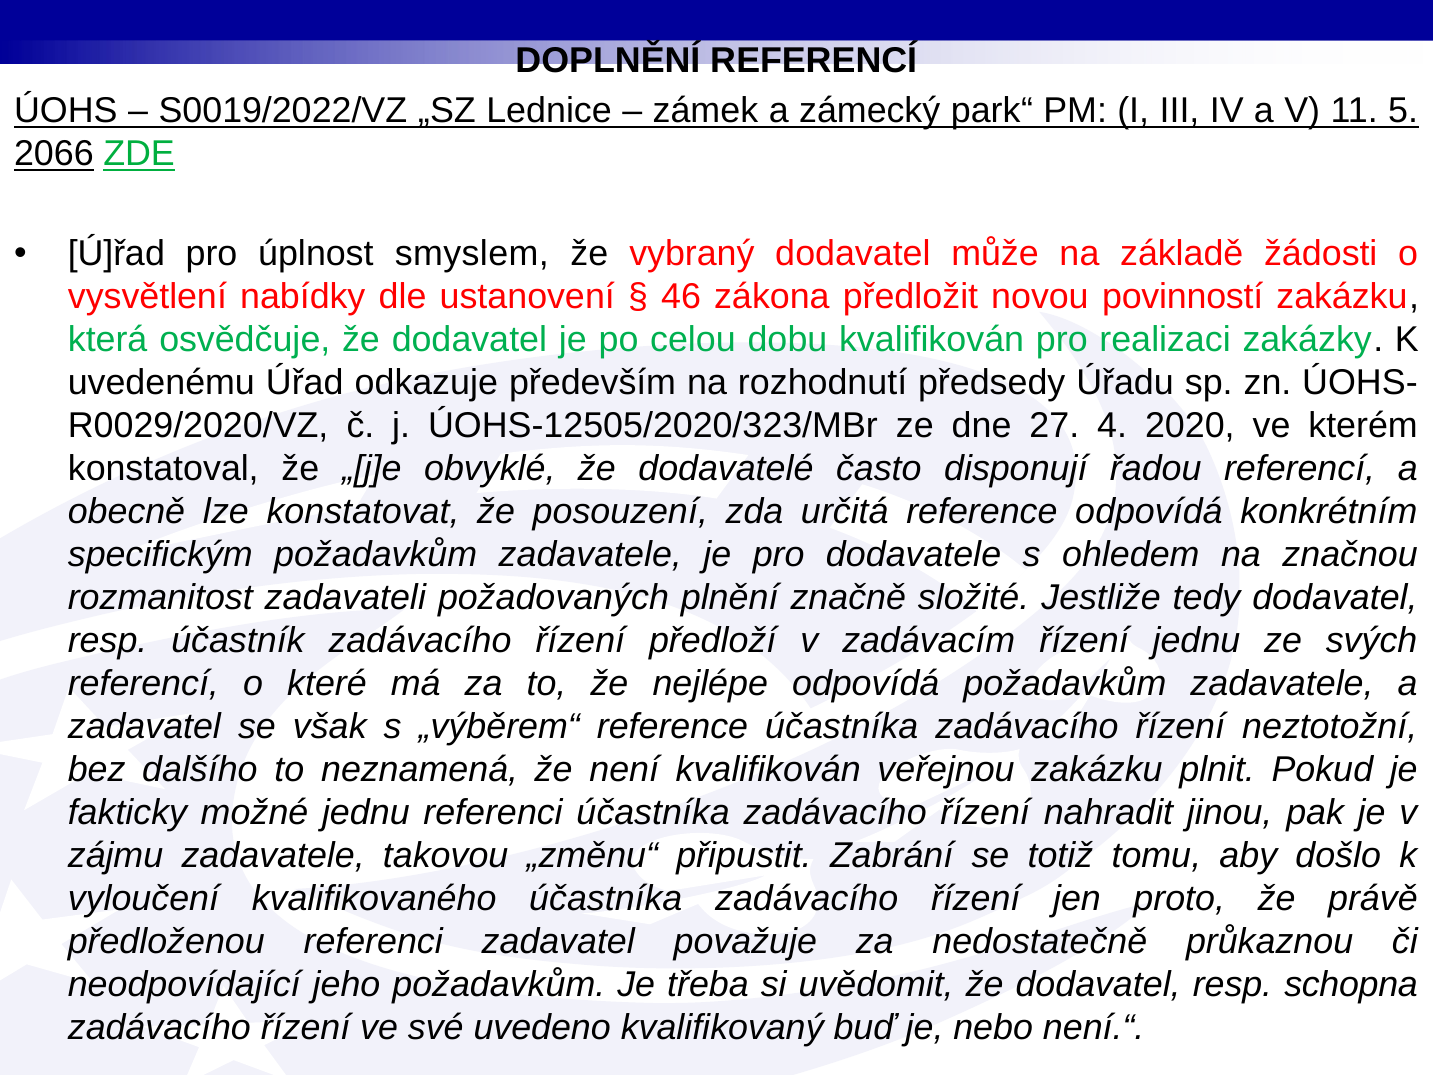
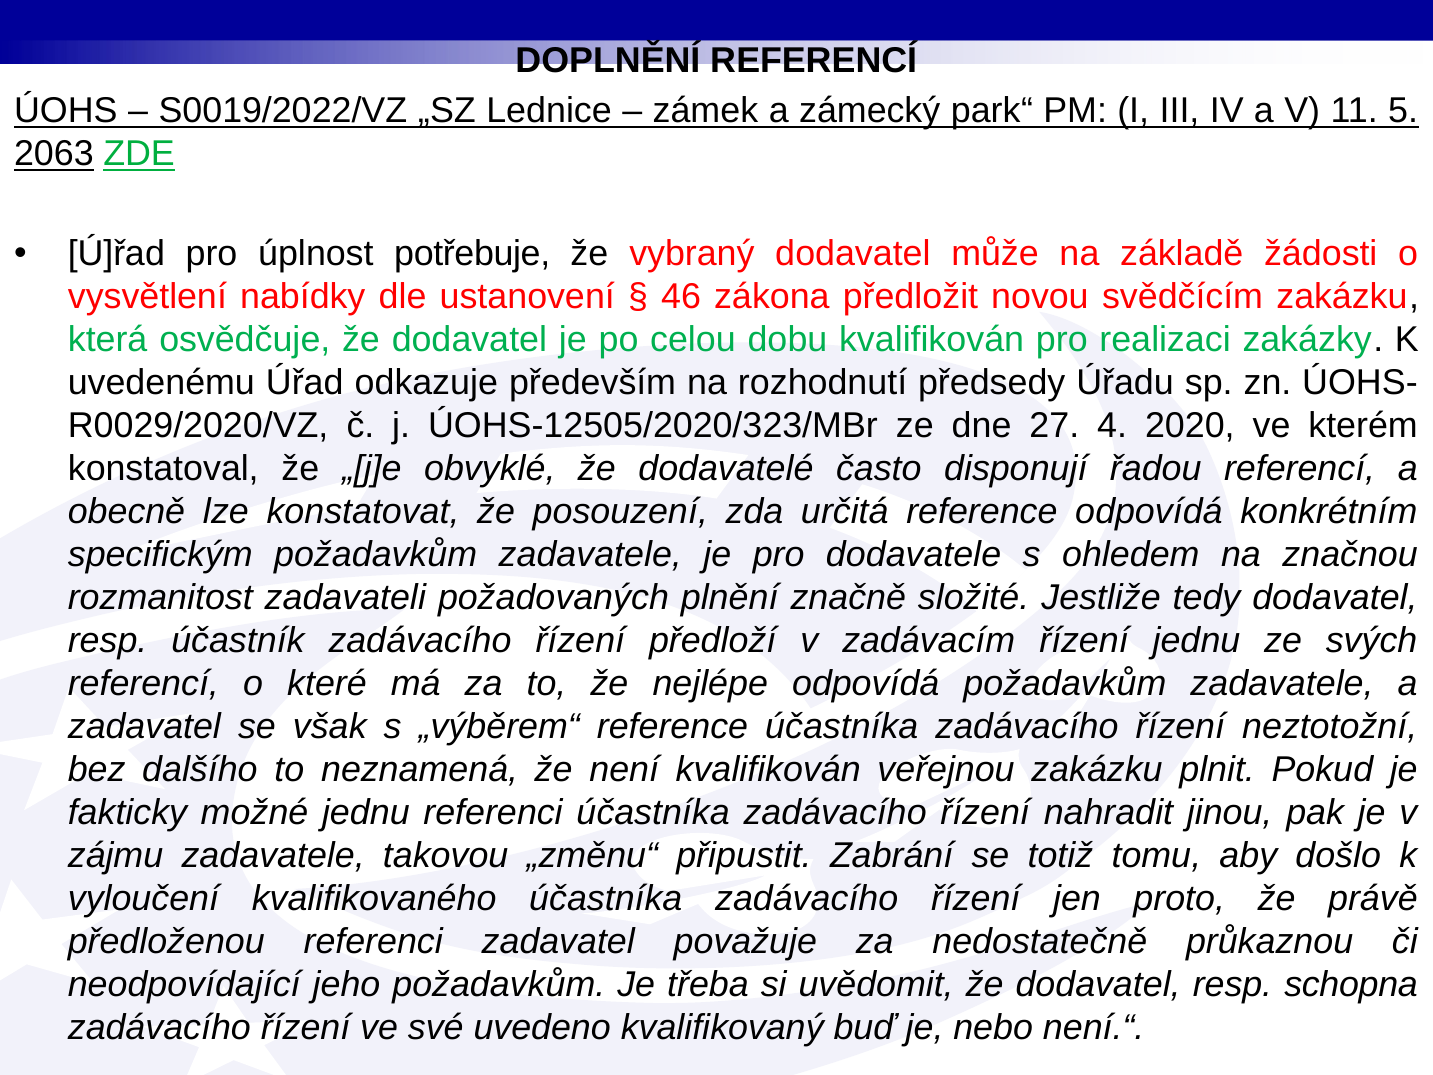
2066: 2066 -> 2063
smyslem: smyslem -> potřebuje
povinností: povinností -> svědčícím
